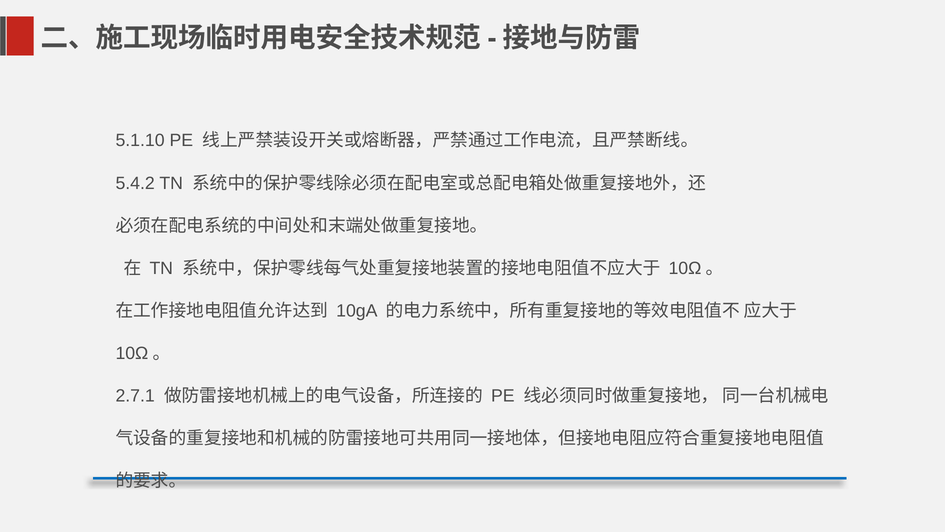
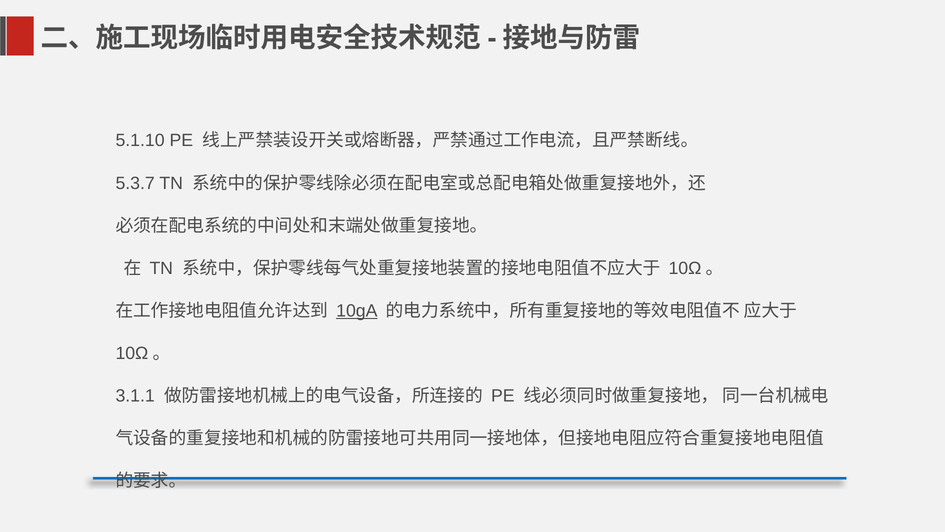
5.4.2: 5.4.2 -> 5.3.7
10gA underline: none -> present
2.7.1: 2.7.1 -> 3.1.1
